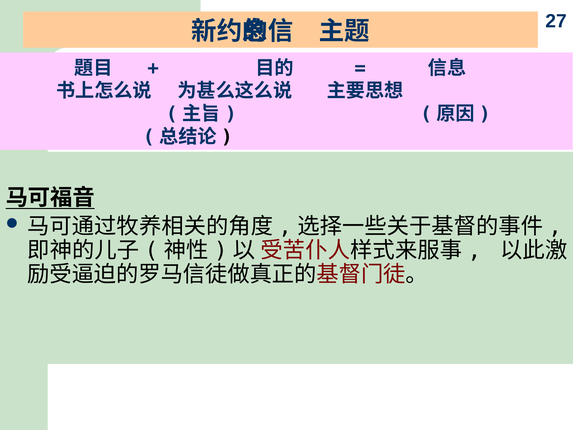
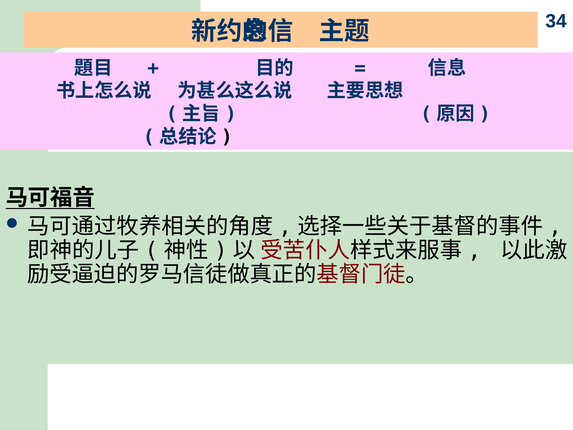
27: 27 -> 34
